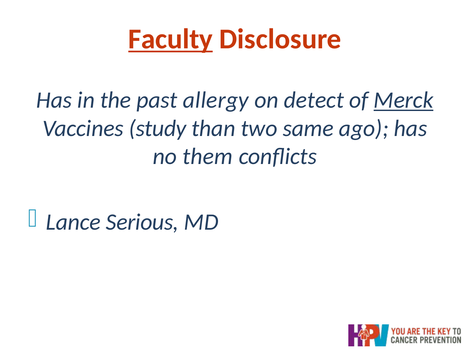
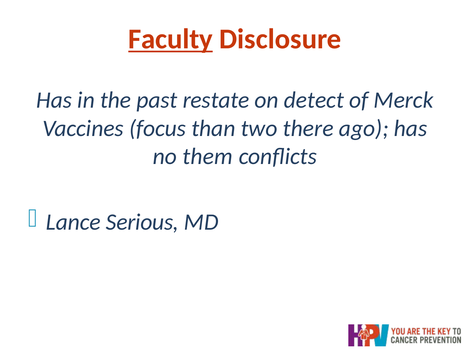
allergy: allergy -> restate
Merck underline: present -> none
study: study -> focus
same: same -> there
